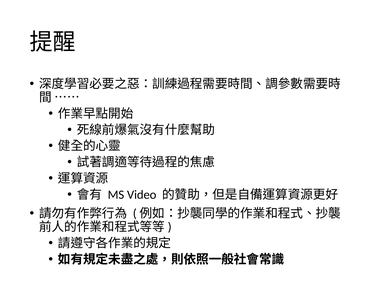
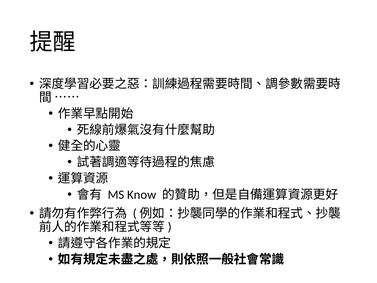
Video: Video -> Know
